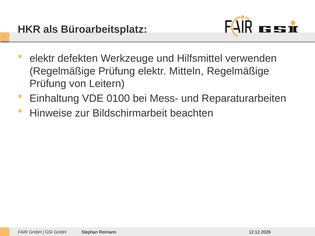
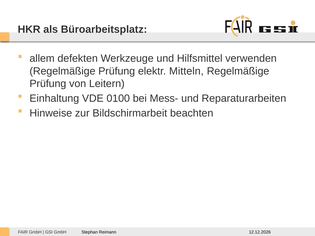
elektr at (42, 59): elektr -> allem
